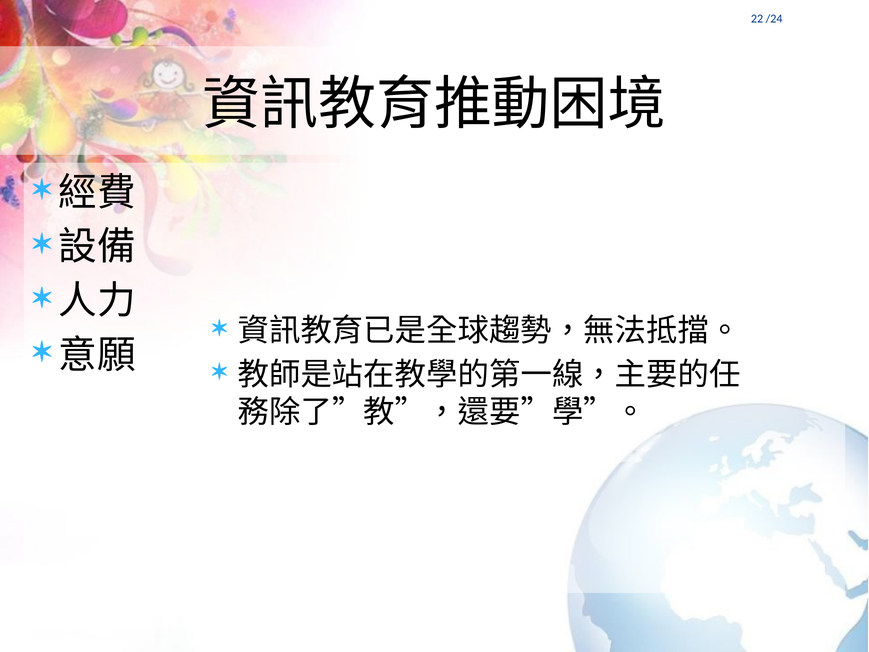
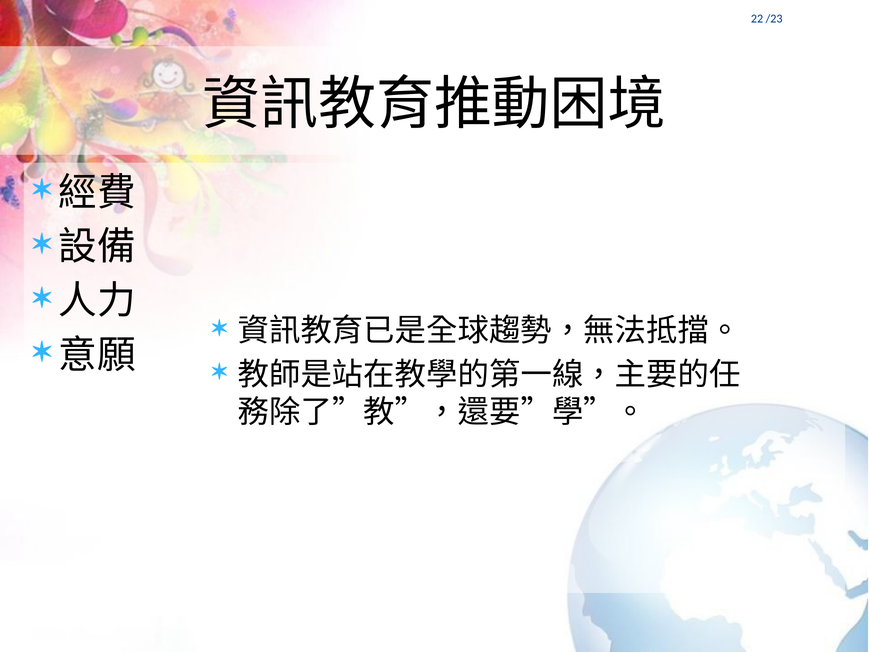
/24: /24 -> /23
